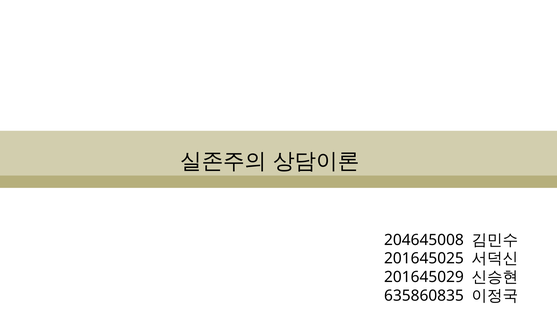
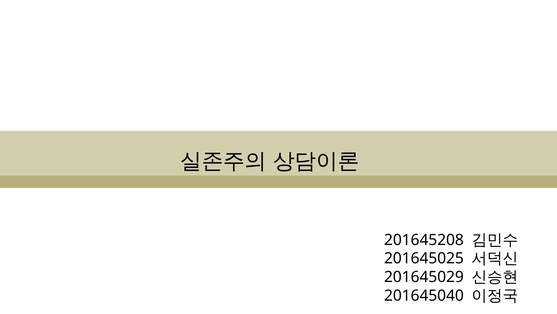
204645008: 204645008 -> 201645208
635860835: 635860835 -> 201645040
